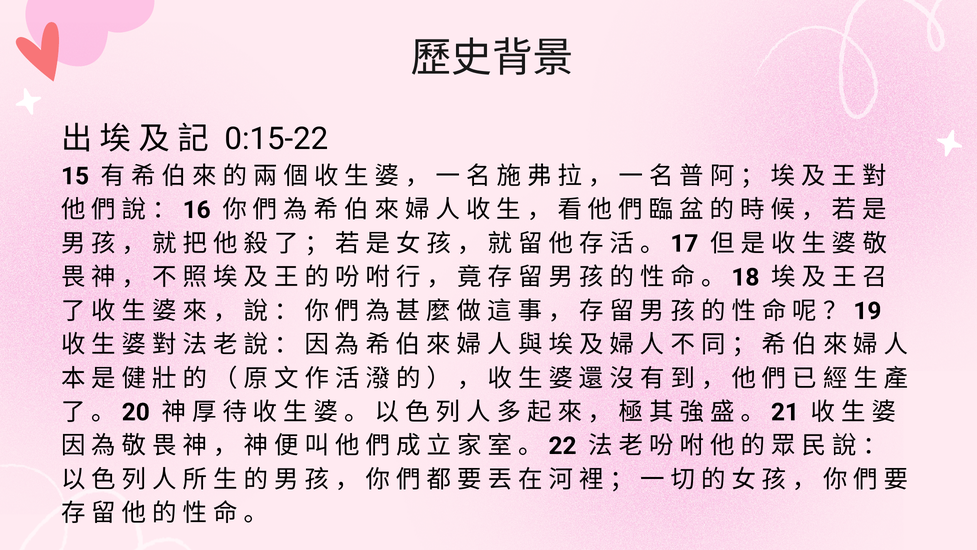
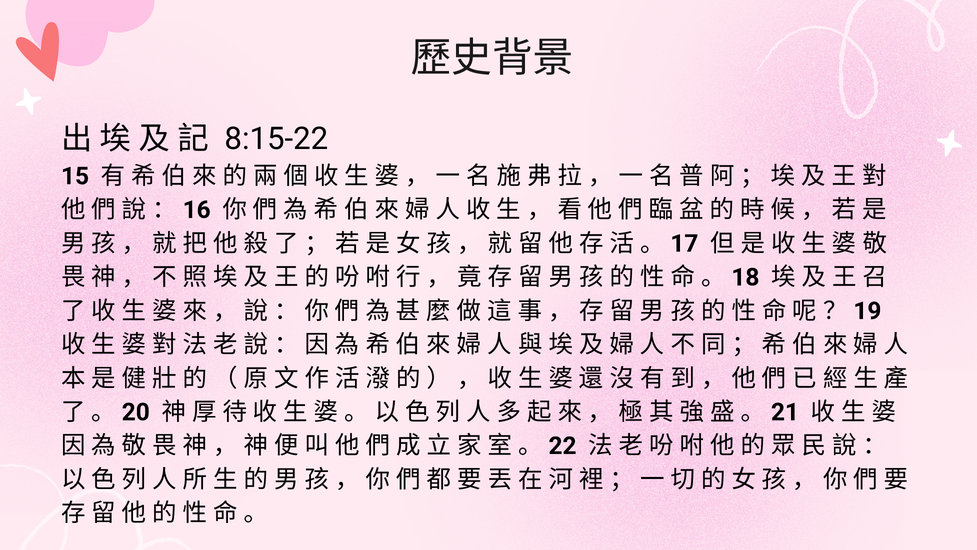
0:15-22: 0:15-22 -> 8:15-22
